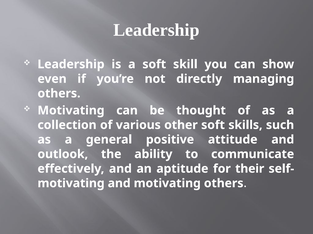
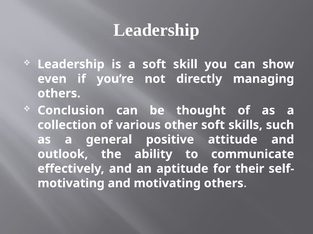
Motivating at (71, 111): Motivating -> Conclusion
